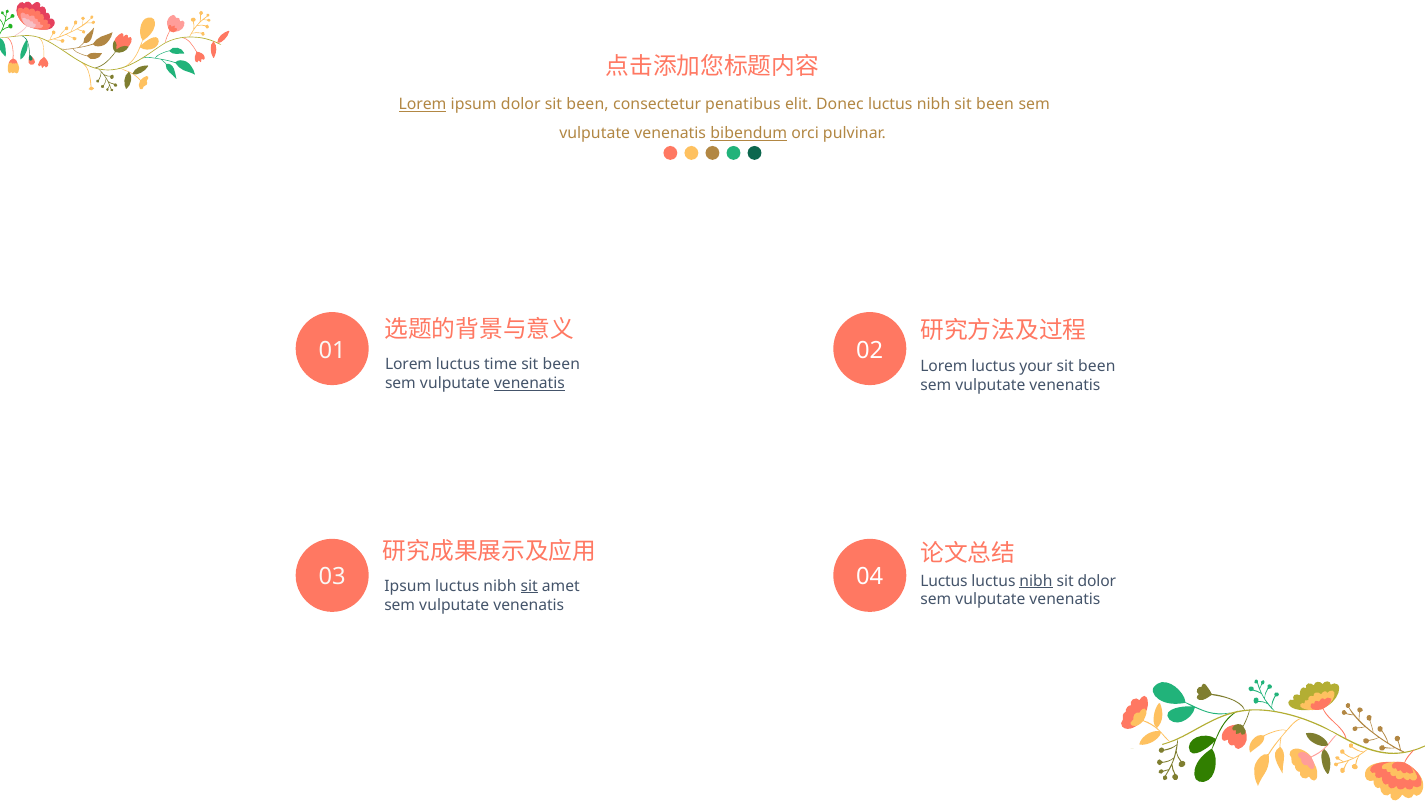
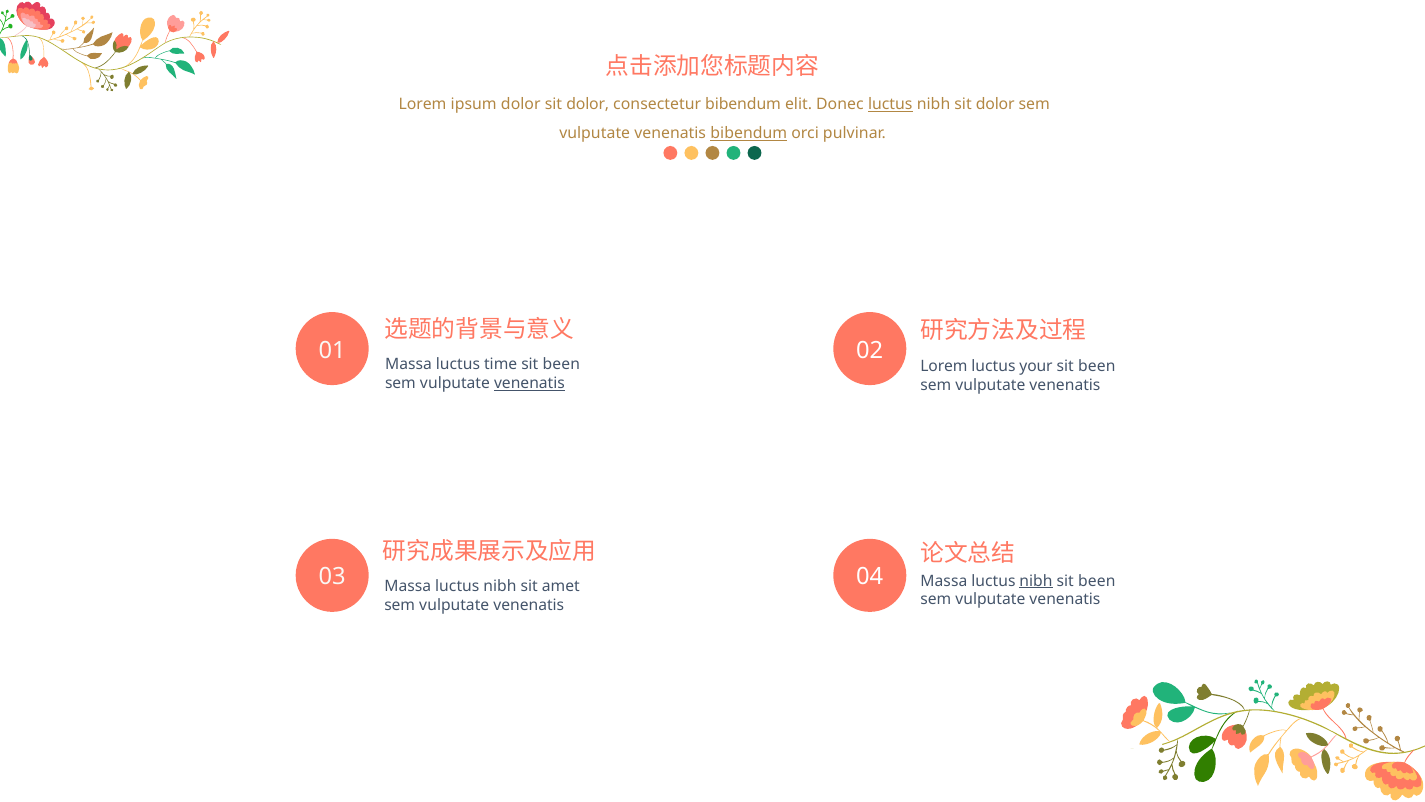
Lorem at (423, 105) underline: present -> none
dolor sit been: been -> dolor
consectetur penatibus: penatibus -> bibendum
luctus at (890, 105) underline: none -> present
nibh sit been: been -> dolor
Lorem at (409, 364): Lorem -> Massa
Luctus at (944, 581): Luctus -> Massa
dolor at (1097, 581): dolor -> been
Ipsum at (408, 586): Ipsum -> Massa
sit at (529, 586) underline: present -> none
